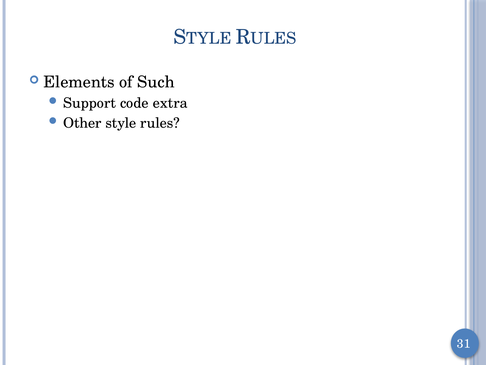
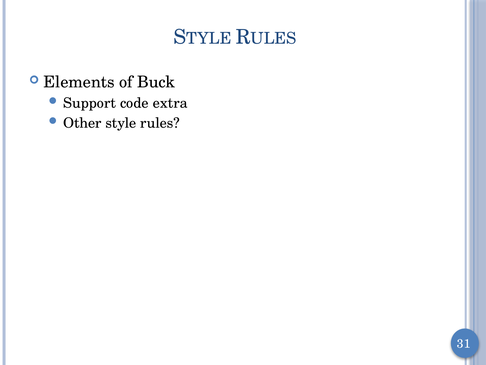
Such: Such -> Buck
